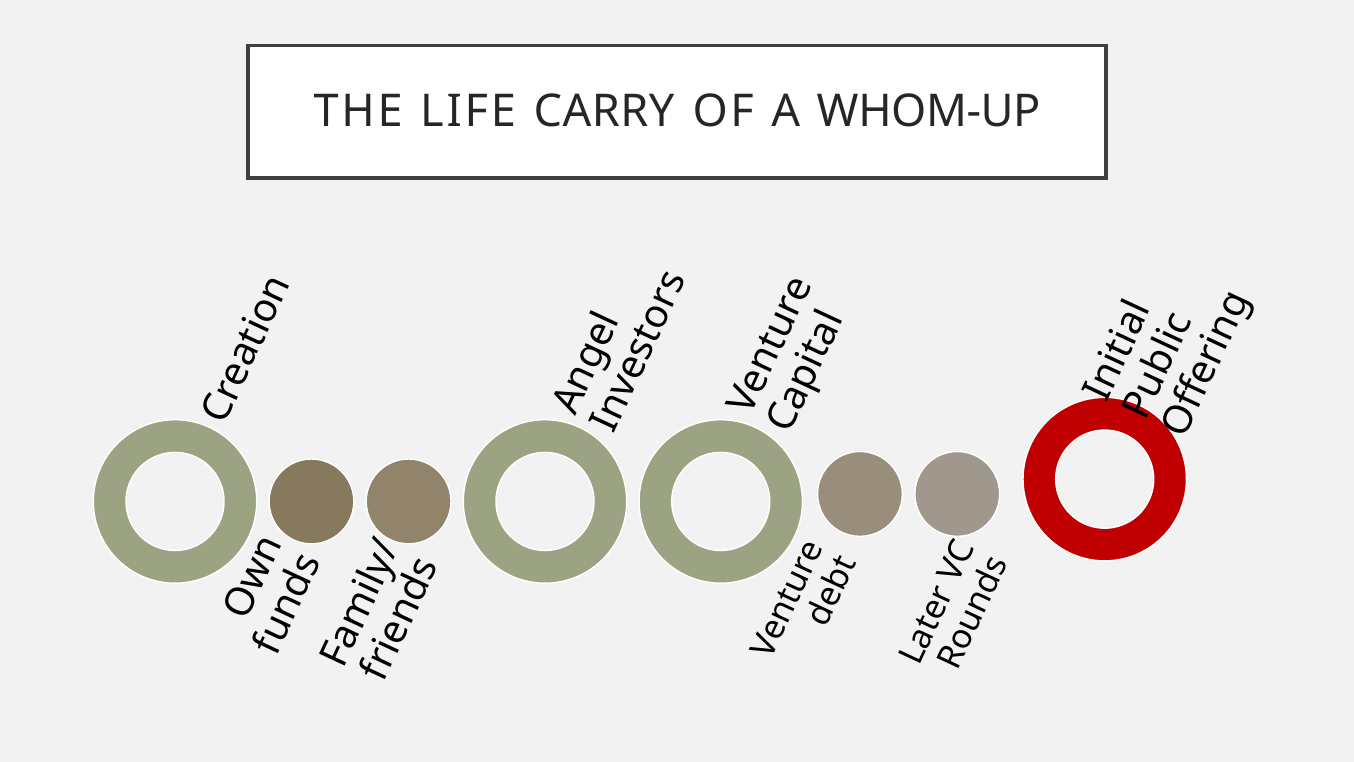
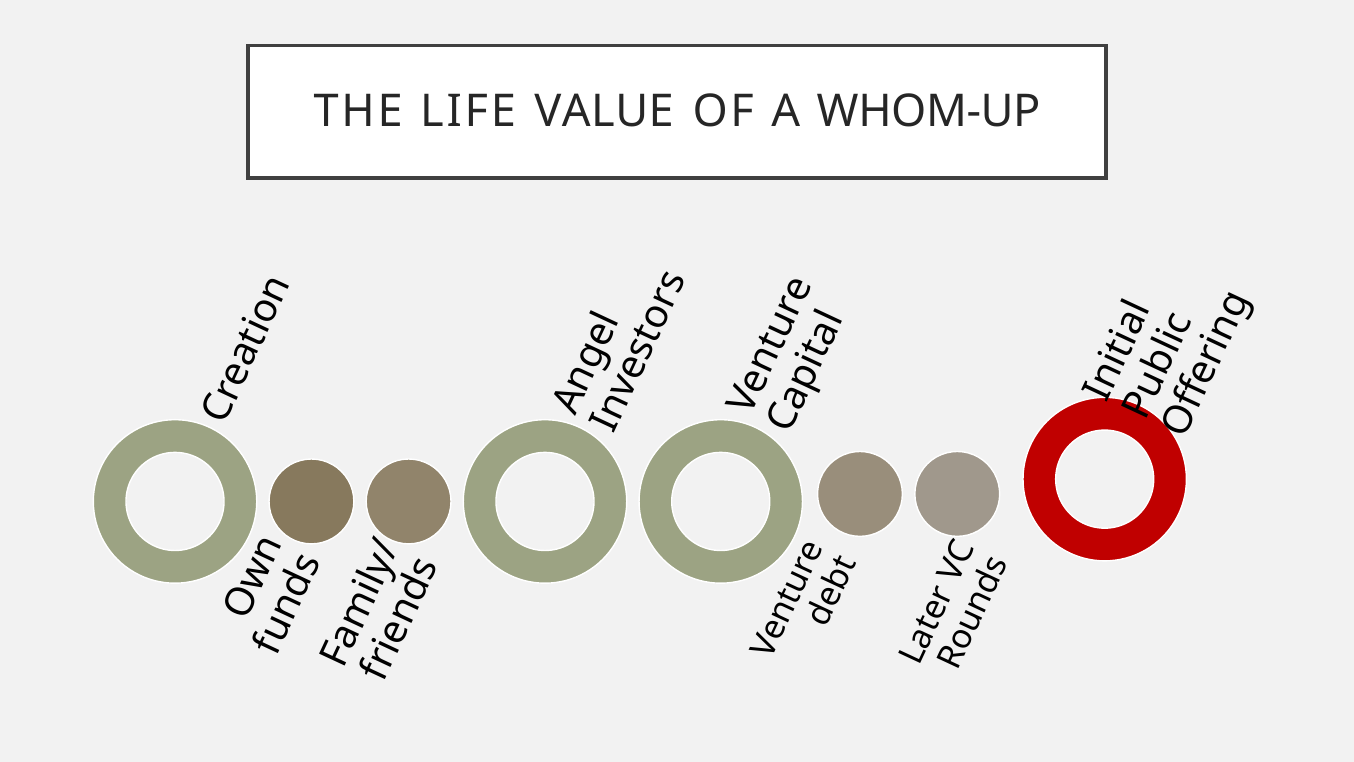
CARRY: CARRY -> VALUE
